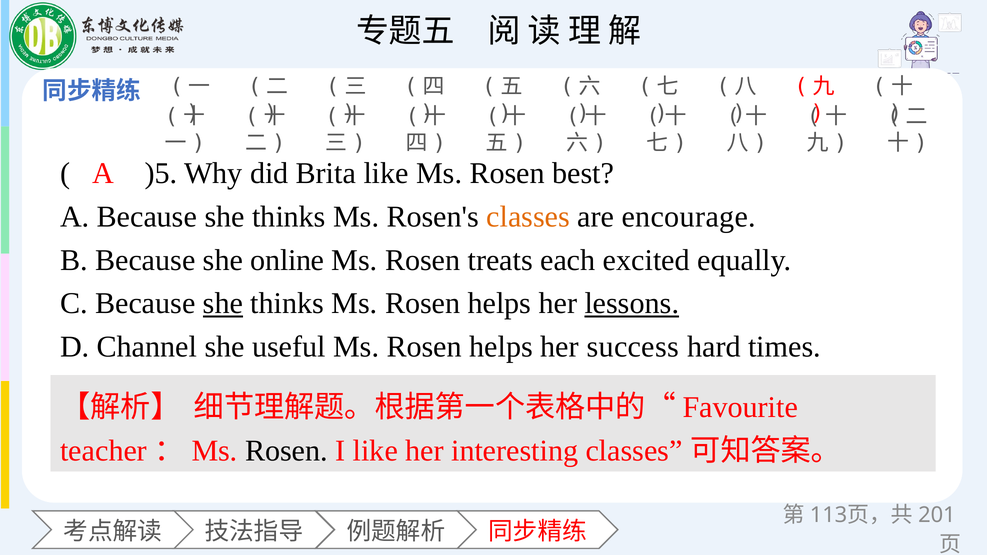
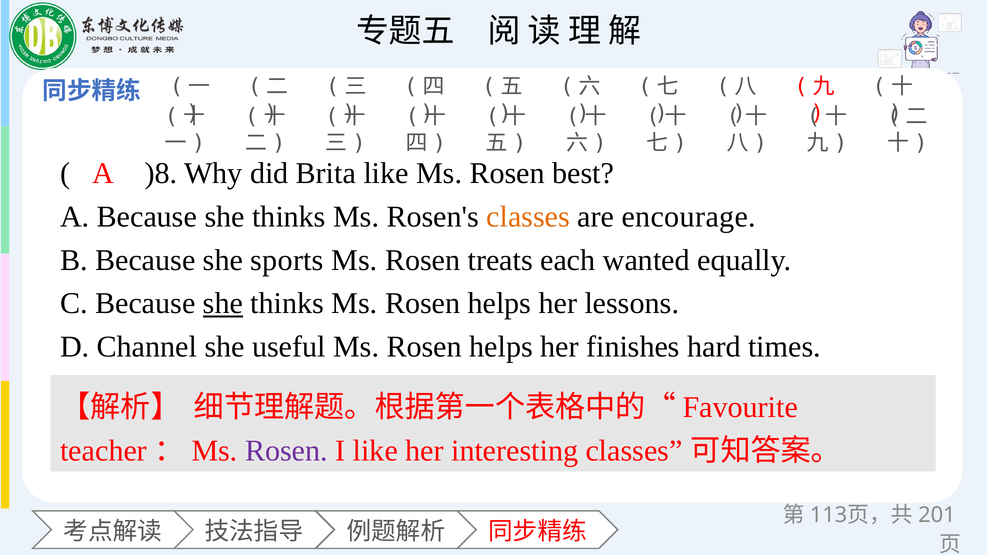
)5: )5 -> )8
online: online -> sports
excited: excited -> wanted
lessons underline: present -> none
success: success -> finishes
Rosen at (286, 451) colour: black -> purple
